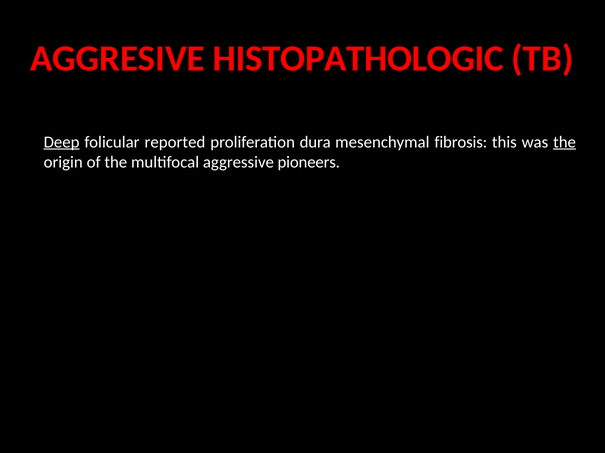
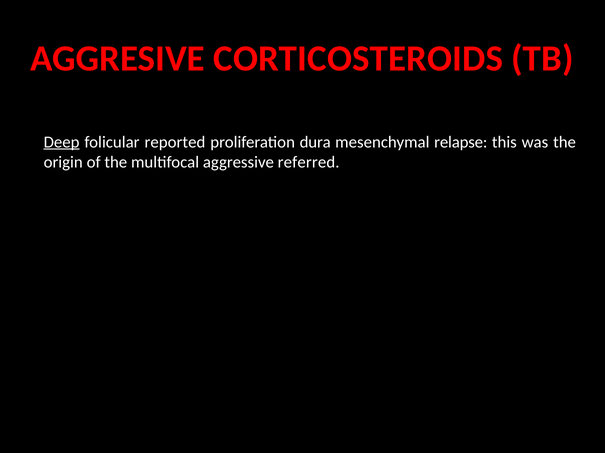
HISTOPATHOLOGIC: HISTOPATHOLOGIC -> CORTICOSTEROIDS
fibrosis: fibrosis -> relapse
the at (565, 142) underline: present -> none
pioneers: pioneers -> referred
